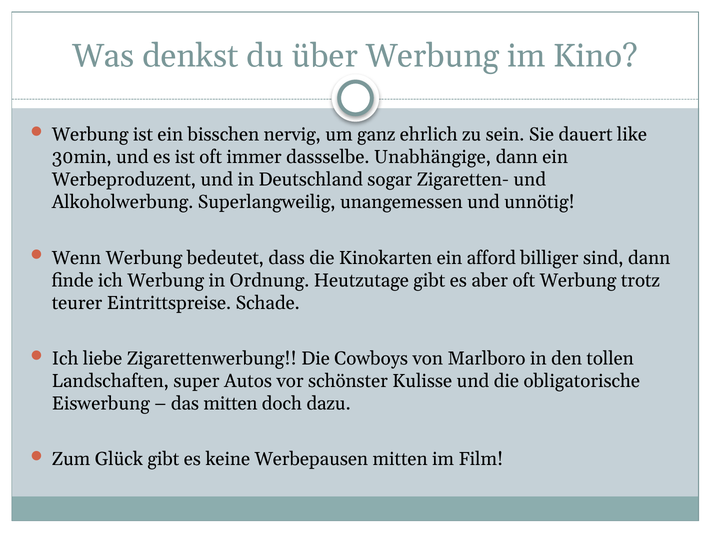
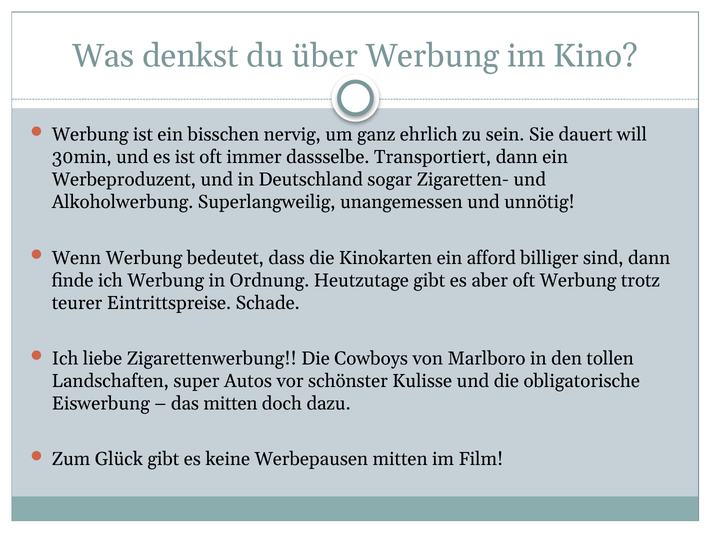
like: like -> will
Unabhängige: Unabhängige -> Transportiert
